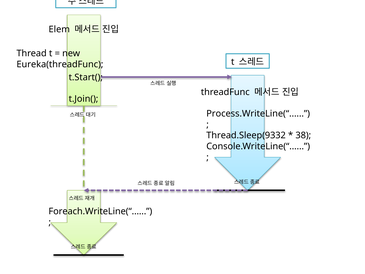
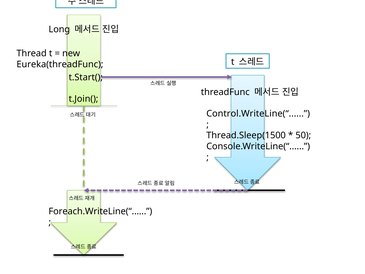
Elem: Elem -> Long
Process.WriteLine(“: Process.WriteLine(“ -> Control.WriteLine(“
Thread.Sleep(9332: Thread.Sleep(9332 -> Thread.Sleep(1500
38: 38 -> 50
